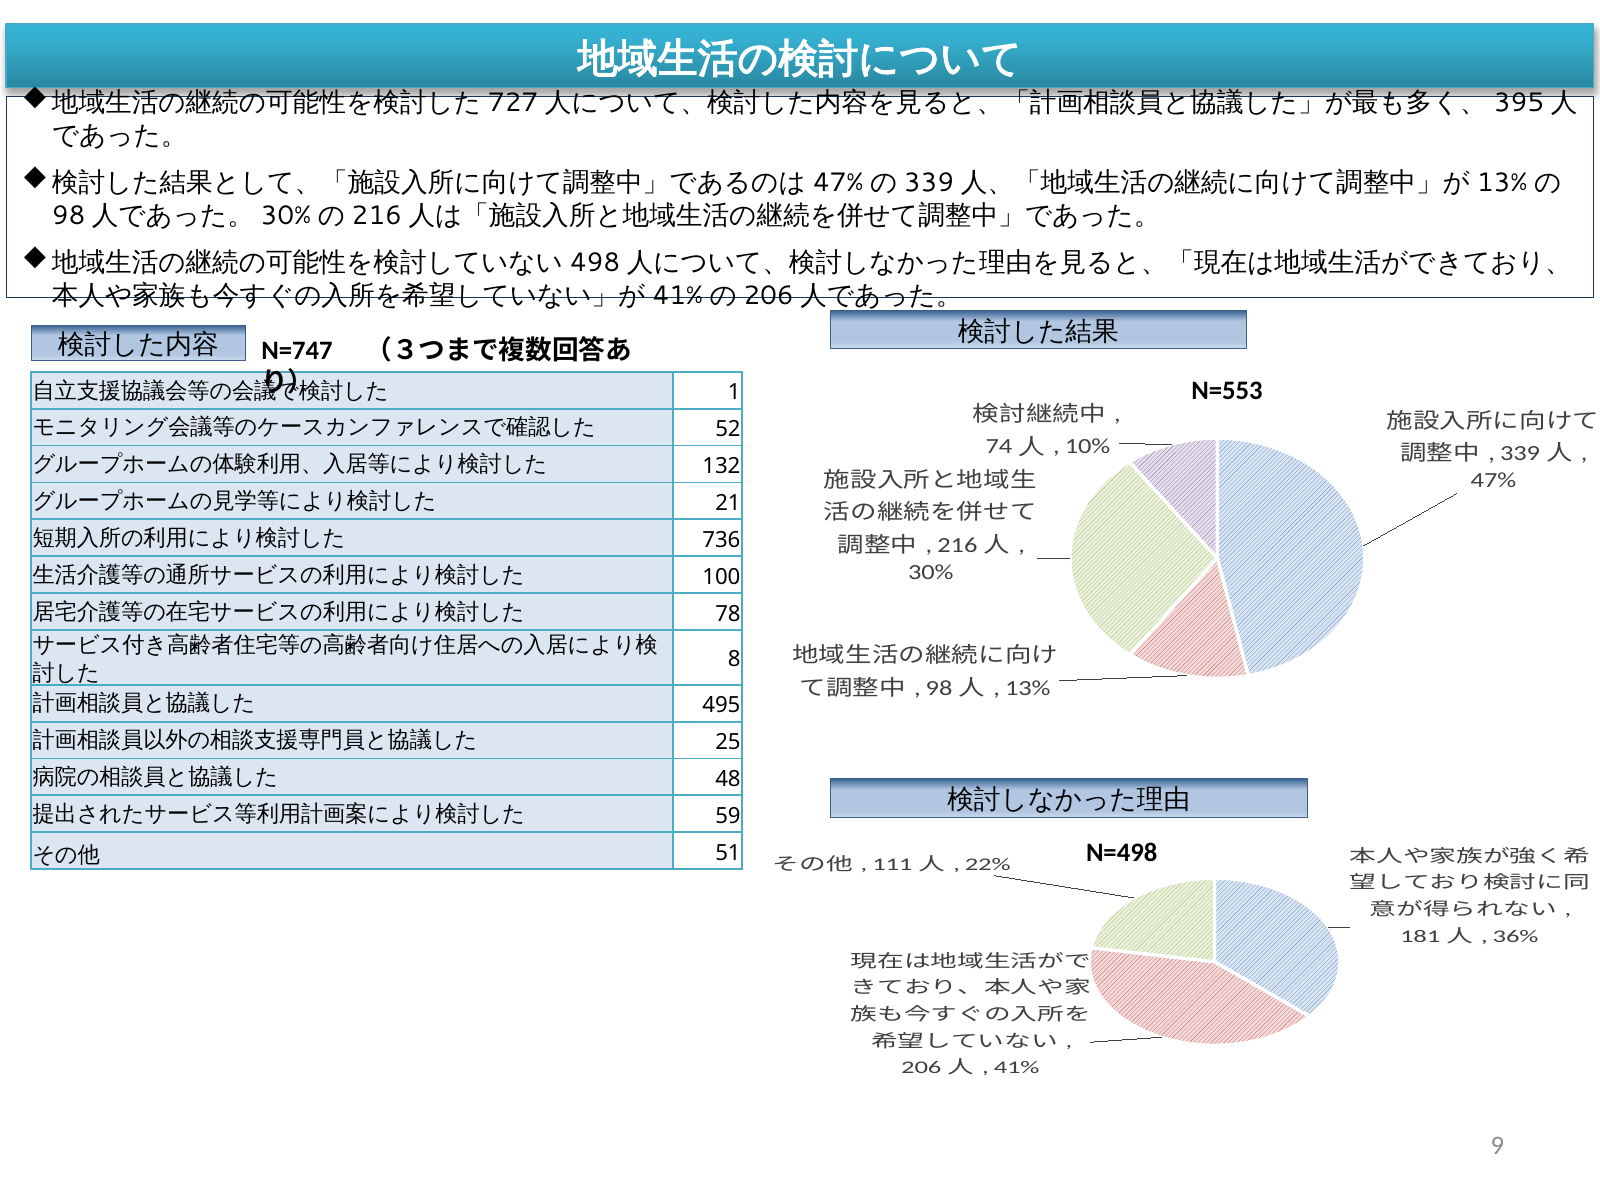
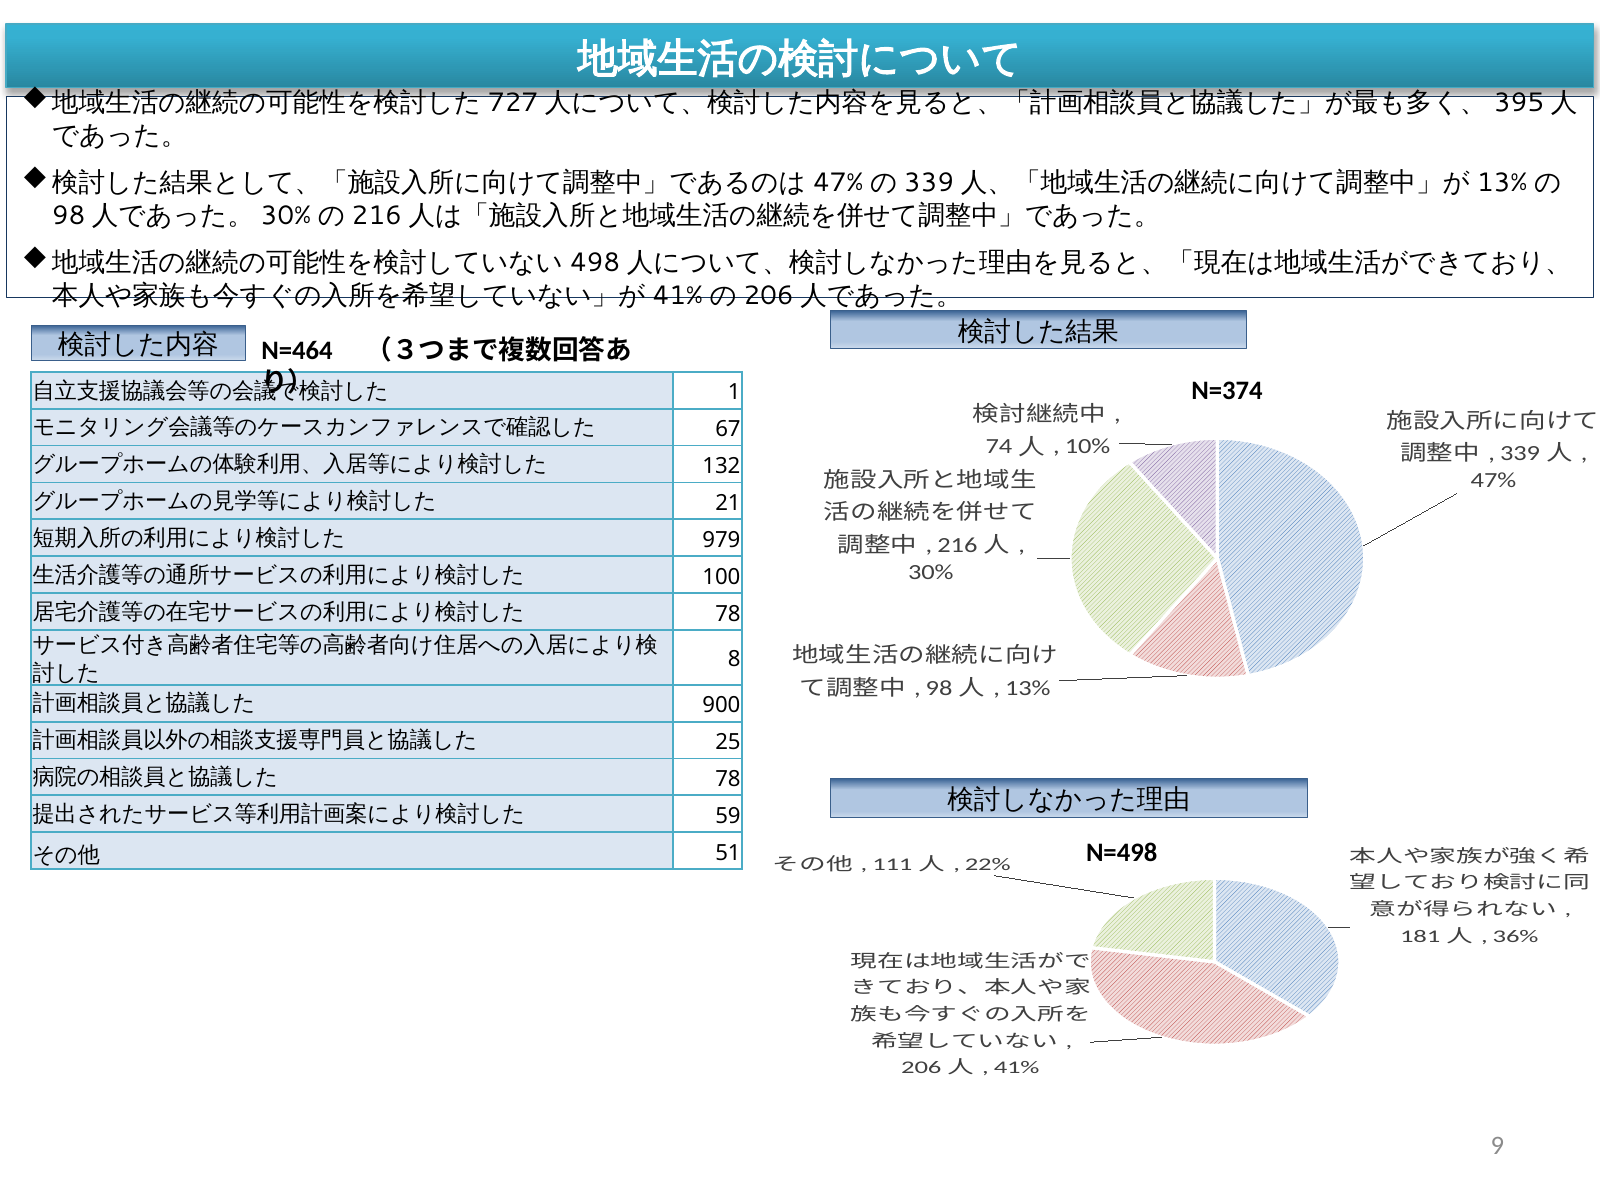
N=747: N=747 -> N=464
N=553: N=553 -> N=374
52: 52 -> 67
736: 736 -> 979
495: 495 -> 900
48 at (728, 779): 48 -> 78
